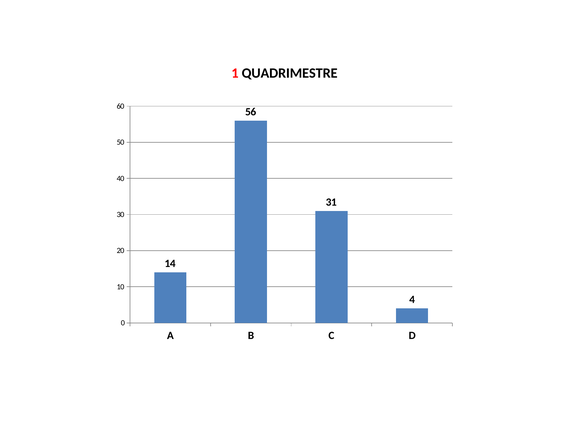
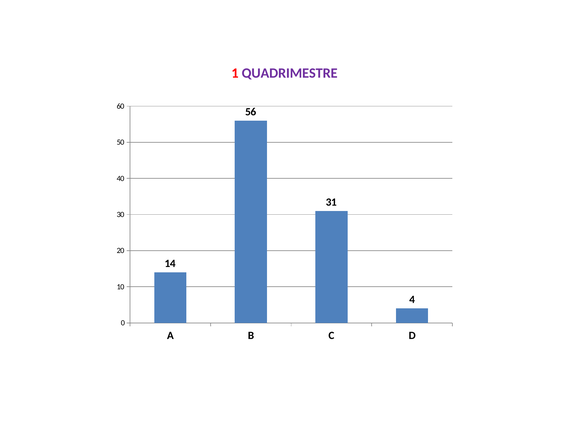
QUADRIMESTRE colour: black -> purple
